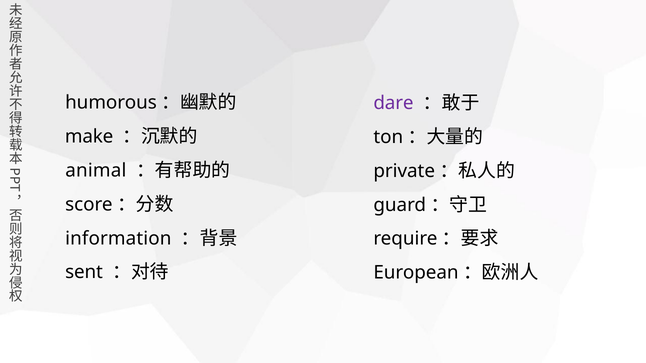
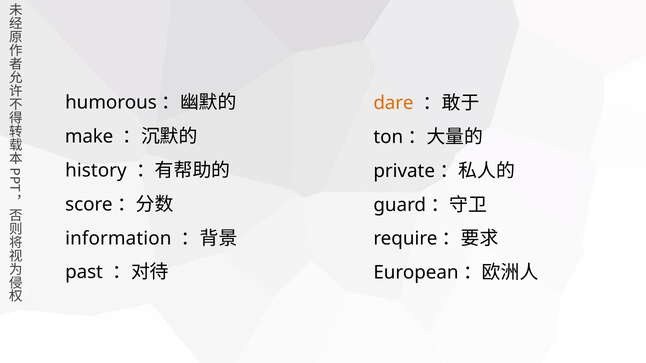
dare colour: purple -> orange
animal: animal -> history
sent: sent -> past
